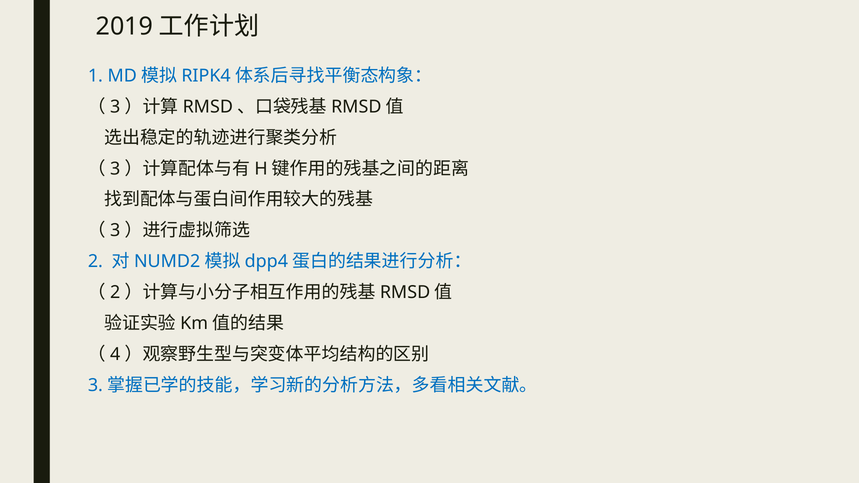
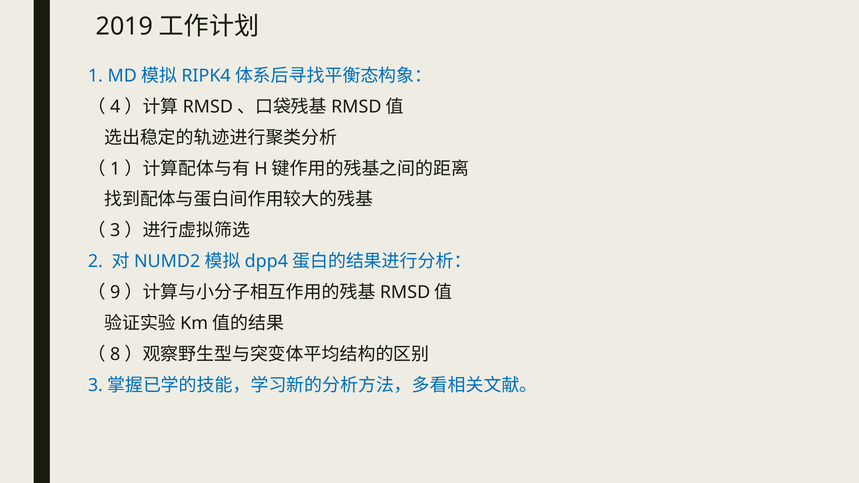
3 at (115, 107): 3 -> 4
3 at (115, 169): 3 -> 1
2 at (115, 292): 2 -> 9
4: 4 -> 8
